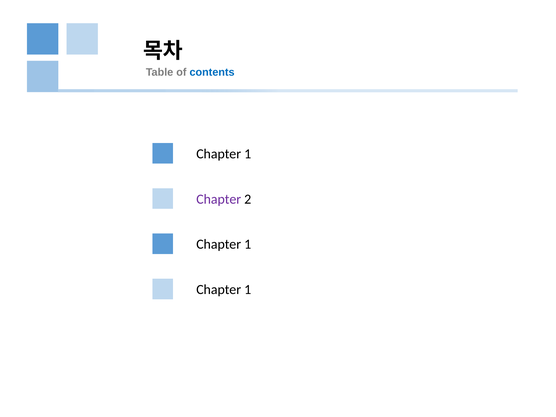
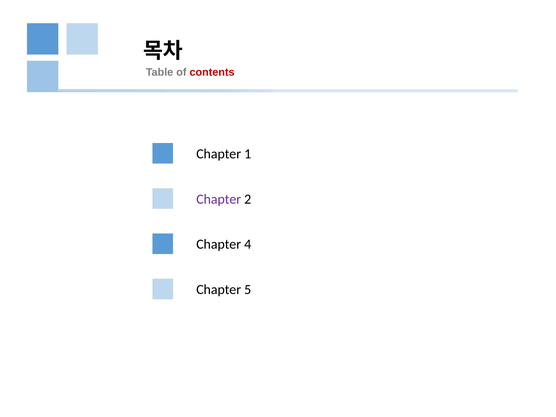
contents colour: blue -> red
1 at (248, 244): 1 -> 4
1 at (248, 290): 1 -> 5
